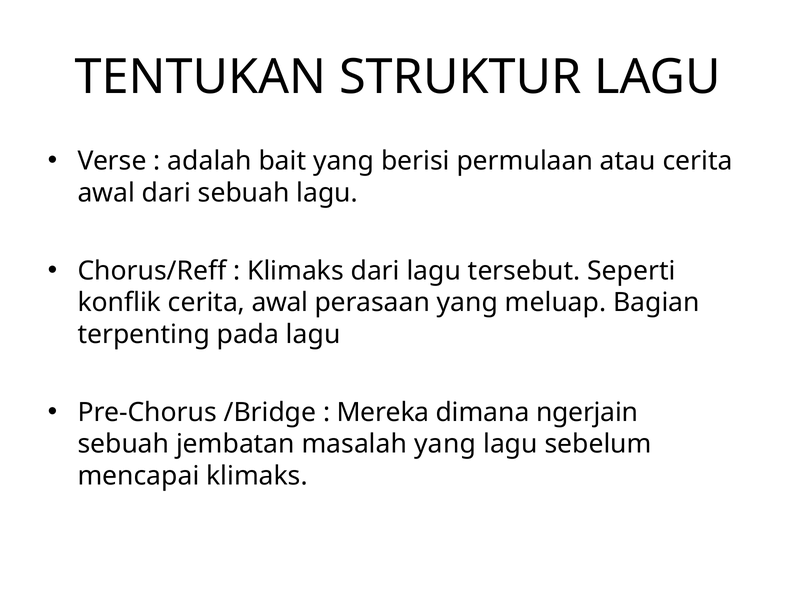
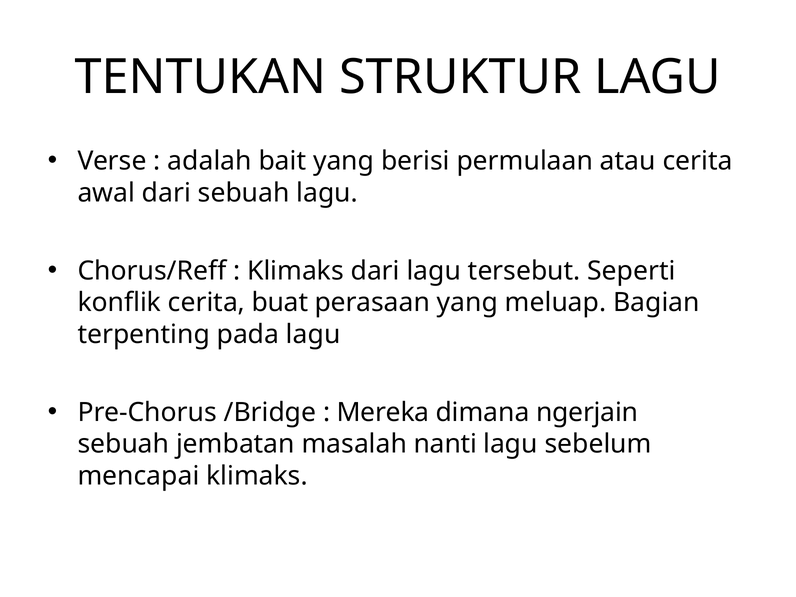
konflik cerita awal: awal -> buat
masalah yang: yang -> nanti
